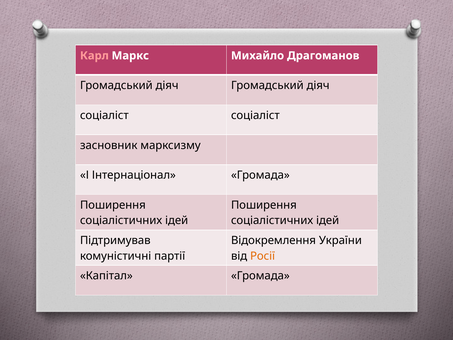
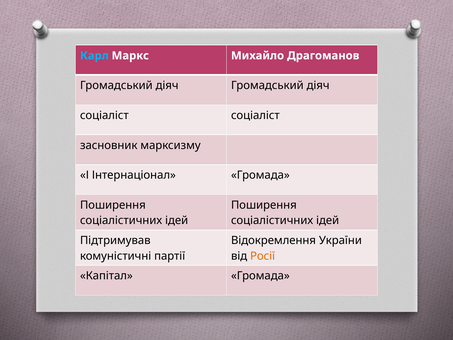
Карл colour: pink -> light blue
